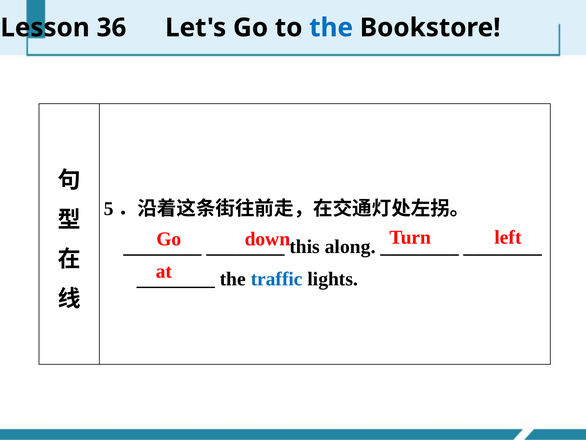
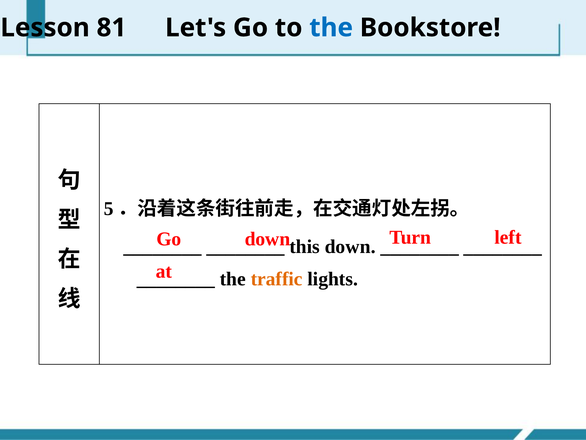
36: 36 -> 81
this along: along -> down
traffic colour: blue -> orange
